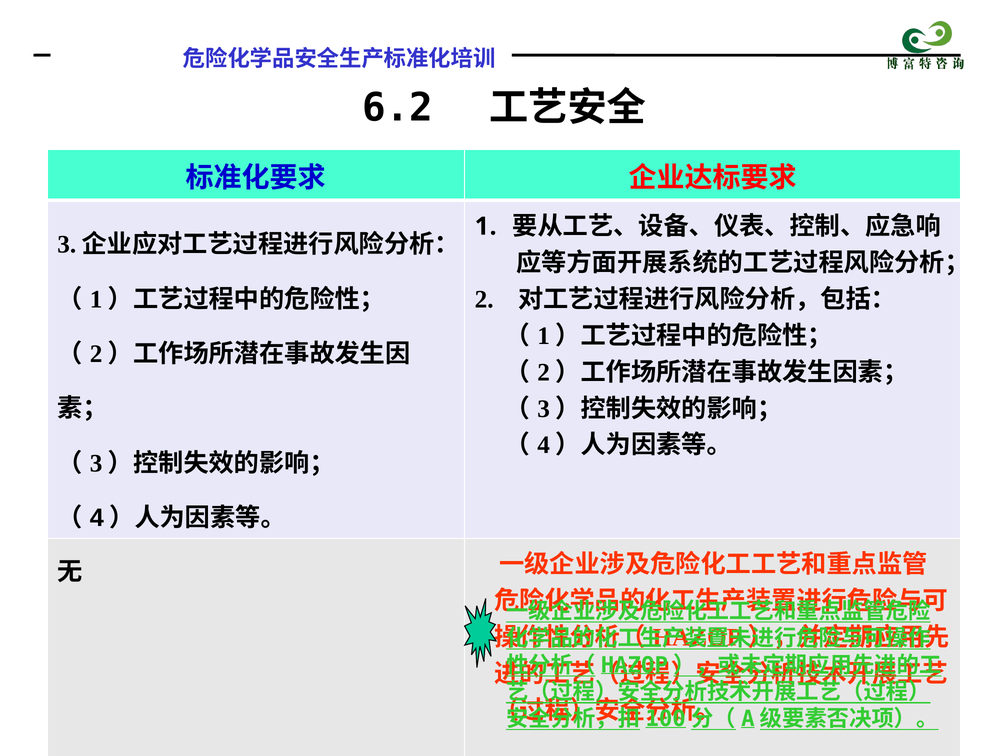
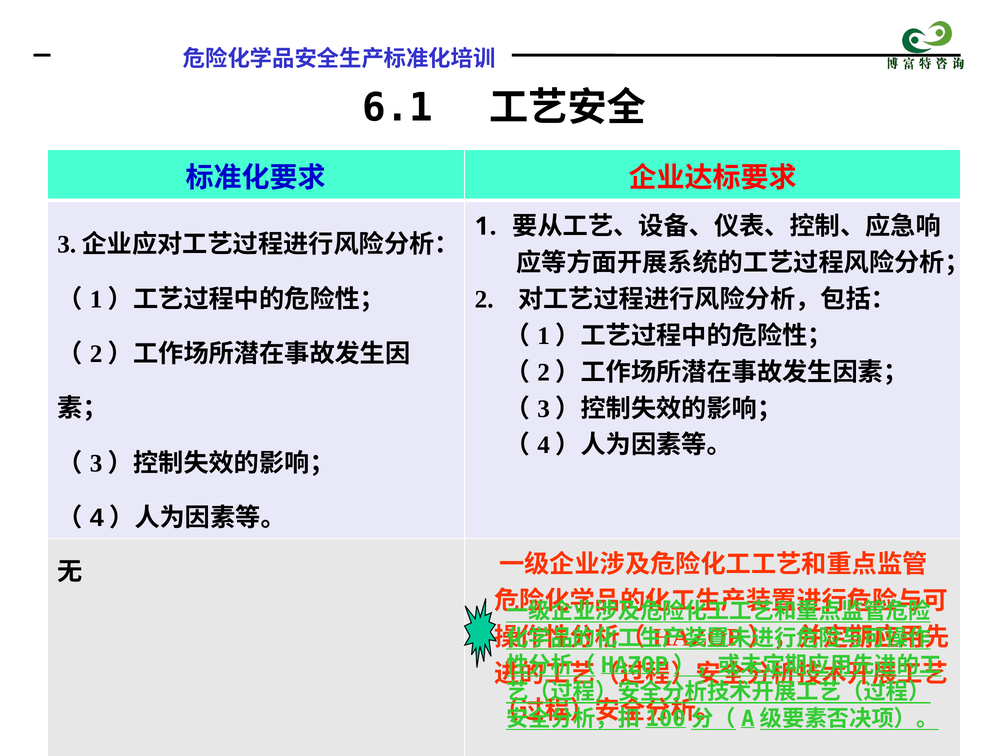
6.2: 6.2 -> 6.1
